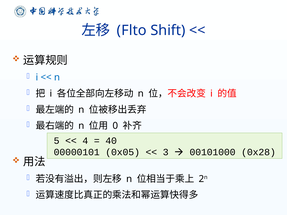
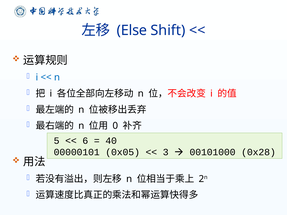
Flto: Flto -> Else
4: 4 -> 6
